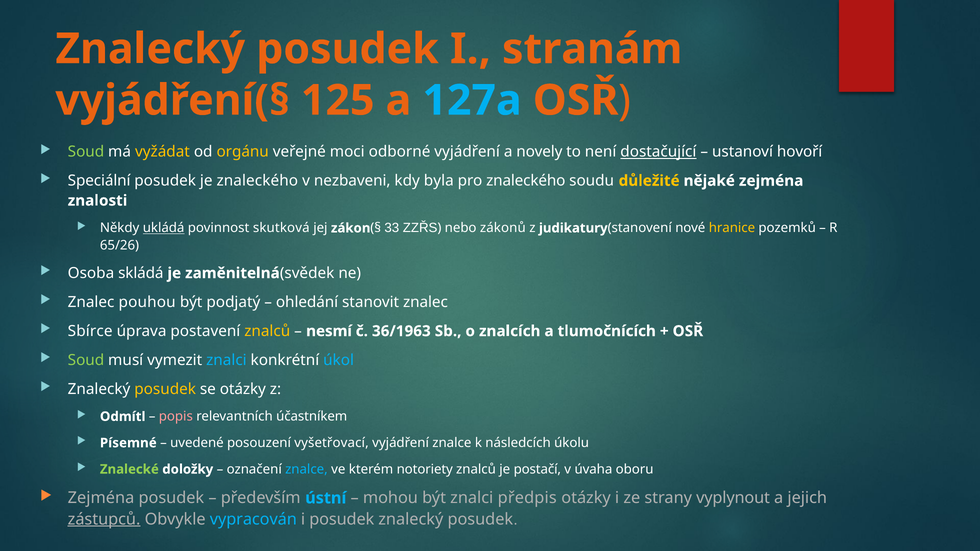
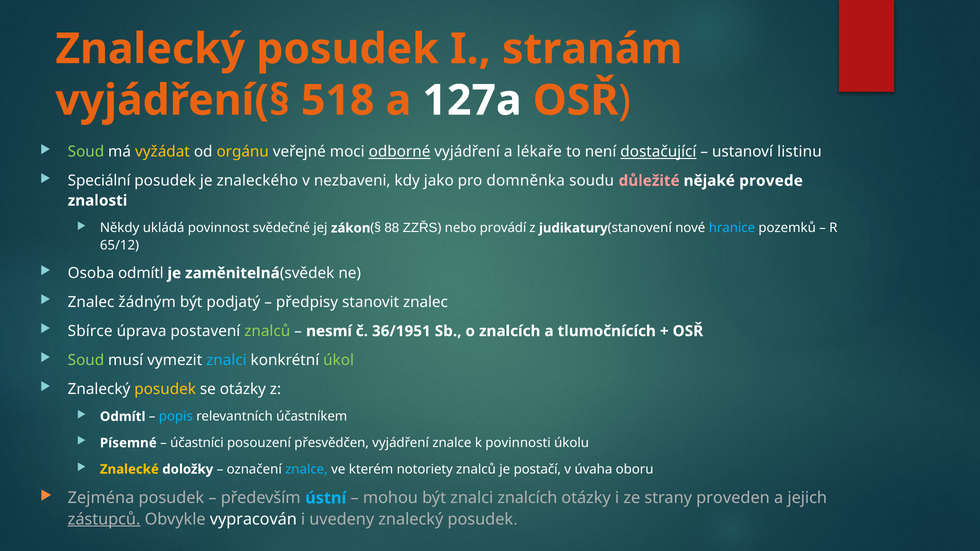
125: 125 -> 518
127a colour: light blue -> white
odborné underline: none -> present
novely: novely -> lékaře
hovoří: hovoří -> listinu
byla: byla -> jako
pro znaleckého: znaleckého -> domněnka
důležité colour: yellow -> pink
nějaké zejména: zejména -> provede
ukládá underline: present -> none
skutková: skutková -> svědečné
33: 33 -> 88
zákonů: zákonů -> provádí
hranice colour: yellow -> light blue
65/26: 65/26 -> 65/12
Osoba skládá: skládá -> odmítl
pouhou: pouhou -> žádným
ohledání: ohledání -> předpisy
znalců at (267, 331) colour: yellow -> light green
36/1963: 36/1963 -> 36/1951
úkol colour: light blue -> light green
popis colour: pink -> light blue
uvedené: uvedené -> účastníci
vyšetřovací: vyšetřovací -> přesvědčen
následcích: následcích -> povinnosti
Znalecké colour: light green -> yellow
znalci předpis: předpis -> znalcích
vyplynout: vyplynout -> proveden
vypracován colour: light blue -> white
i posudek: posudek -> uvedeny
